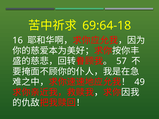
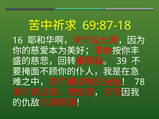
69:64-18: 69:64-18 -> 69:87-18
57: 57 -> 39
49: 49 -> 78
